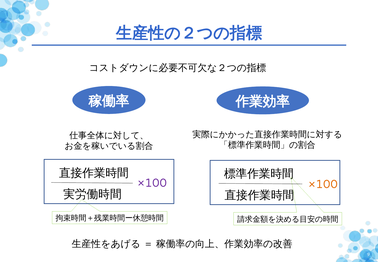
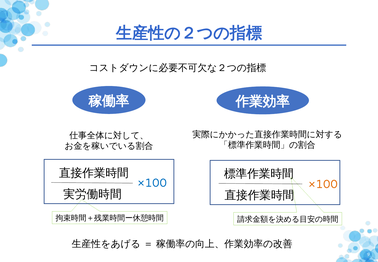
×100 at (152, 183) colour: purple -> blue
